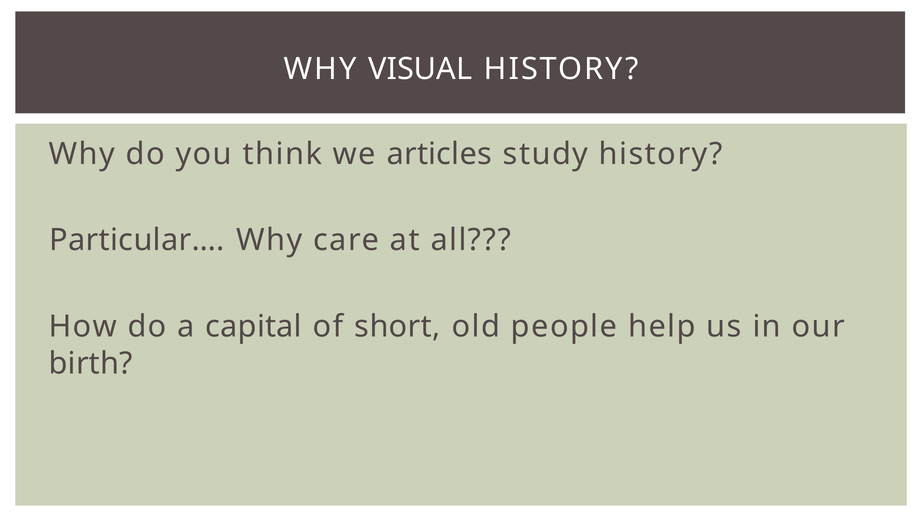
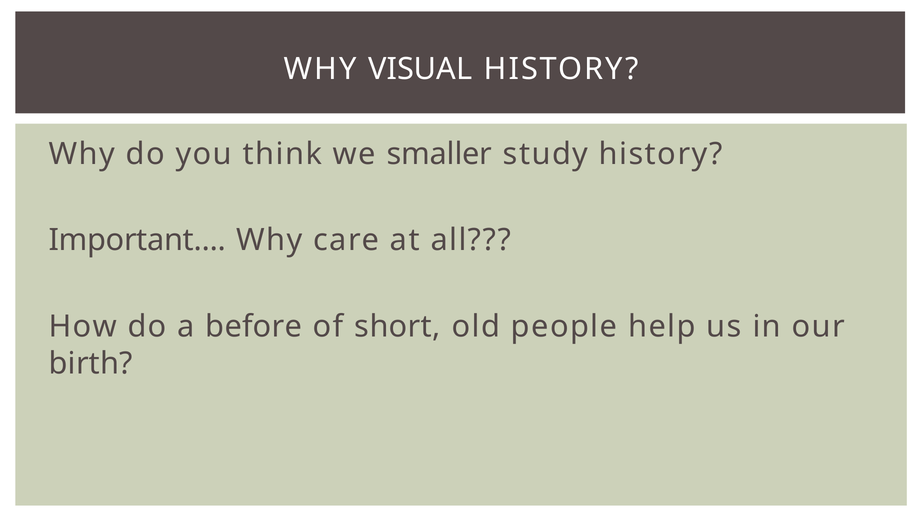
articles: articles -> smaller
Particular…: Particular… -> Important…
capital: capital -> before
